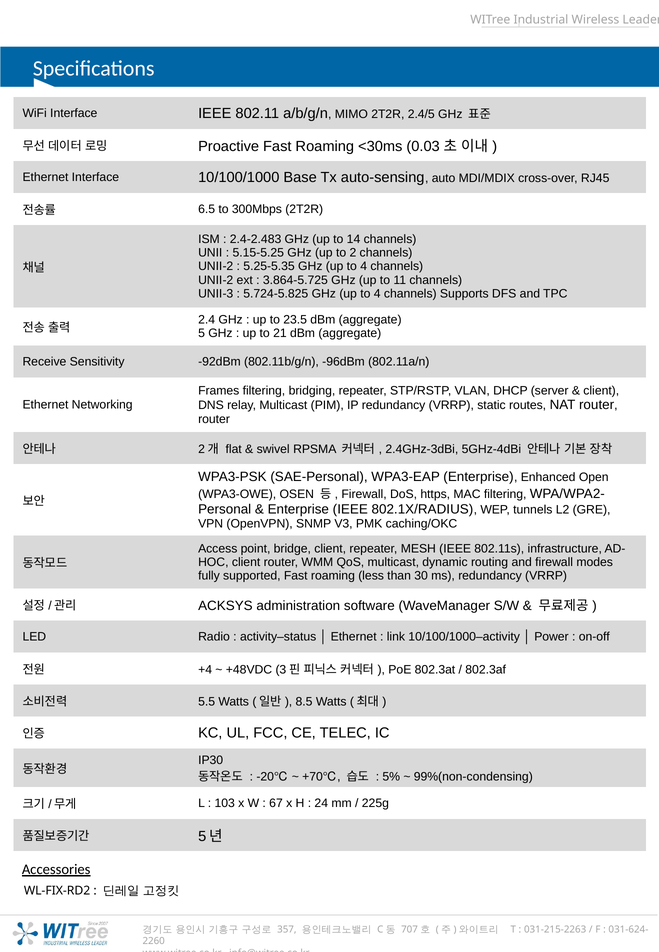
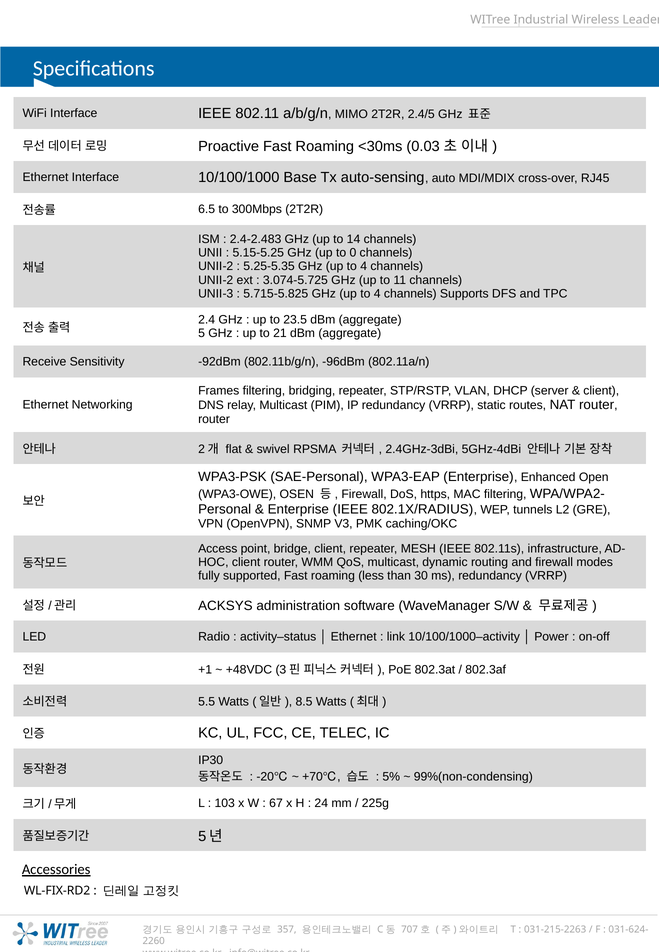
2: 2 -> 0
3.864-5.725: 3.864-5.725 -> 3.074-5.725
5.724-5.825: 5.724-5.825 -> 5.715-5.825
+4: +4 -> +1
